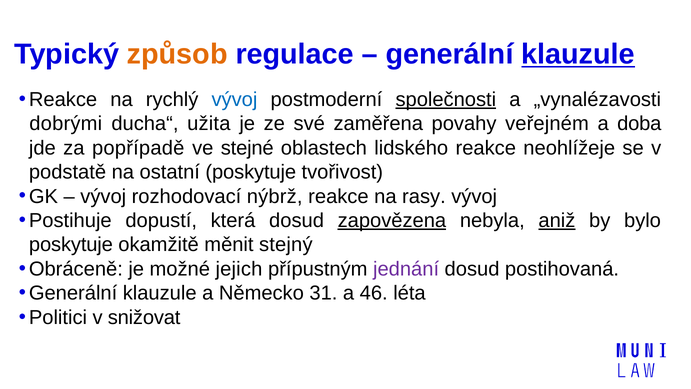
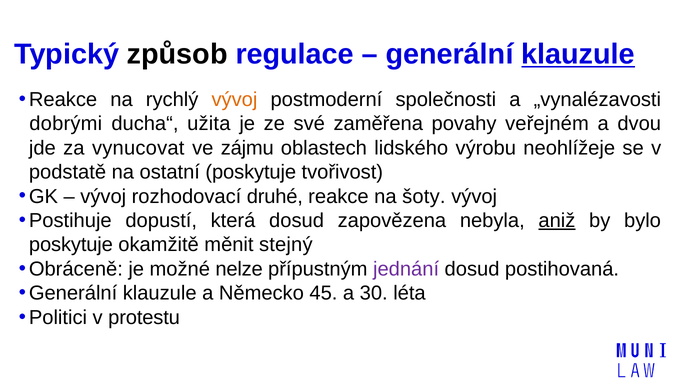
způsob colour: orange -> black
vývoj at (234, 99) colour: blue -> orange
společnosti underline: present -> none
doba: doba -> dvou
popřípadě: popřípadě -> vynucovat
stejné: stejné -> zájmu
lidského reakce: reakce -> výrobu
nýbrž: nýbrž -> druhé
rasy: rasy -> šoty
zapovězena underline: present -> none
jejich: jejich -> nelze
31: 31 -> 45
46: 46 -> 30
snižovat: snižovat -> protestu
